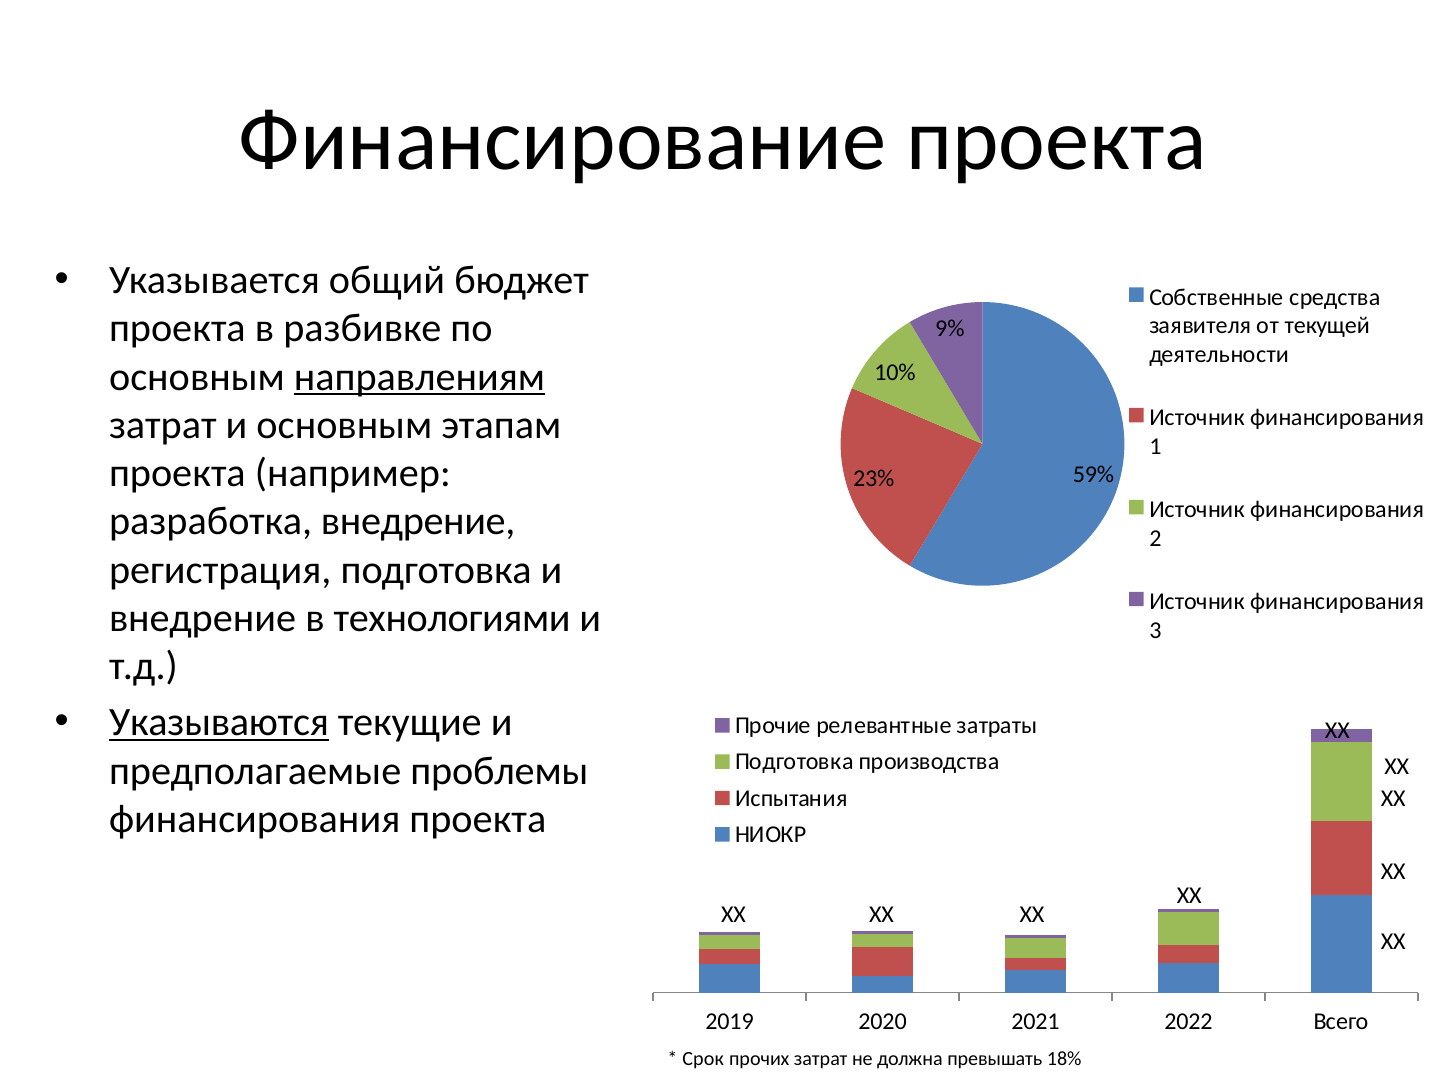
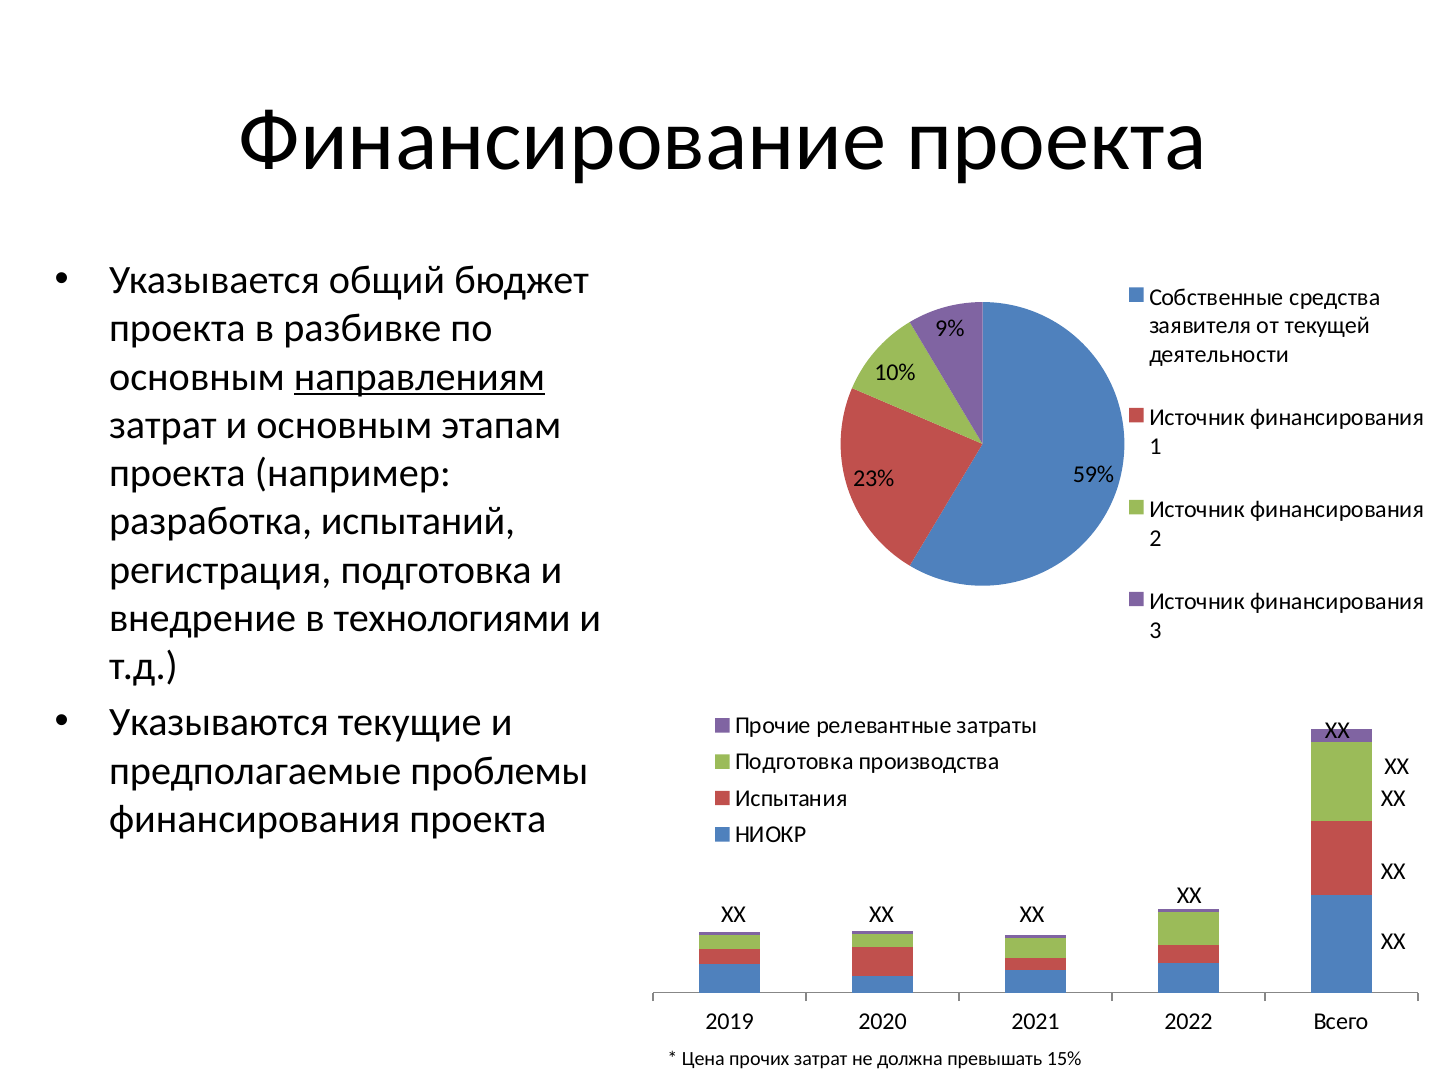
разработка внедрение: внедрение -> испытаний
Указываются underline: present -> none
Срок: Срок -> Цена
18%: 18% -> 15%
